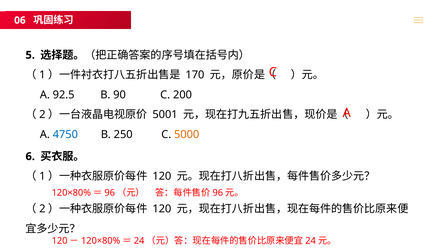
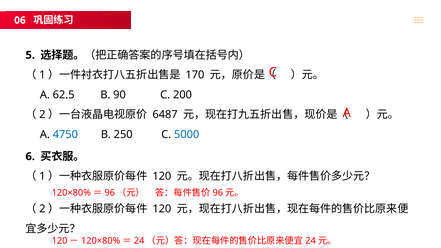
92.5: 92.5 -> 62.5
5001: 5001 -> 6487
5000 colour: orange -> blue
